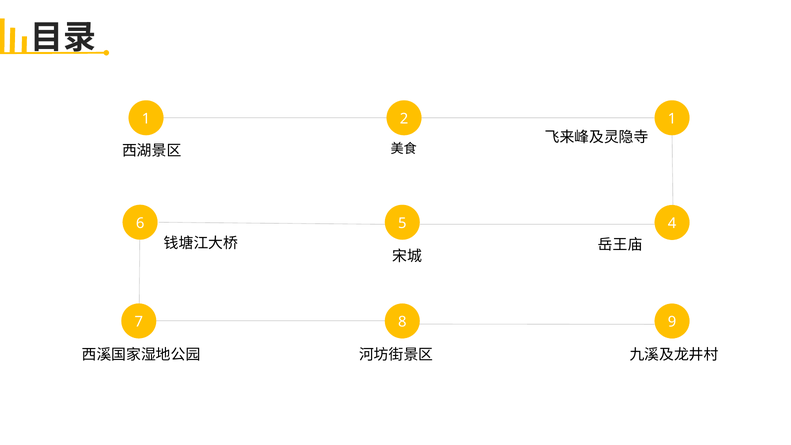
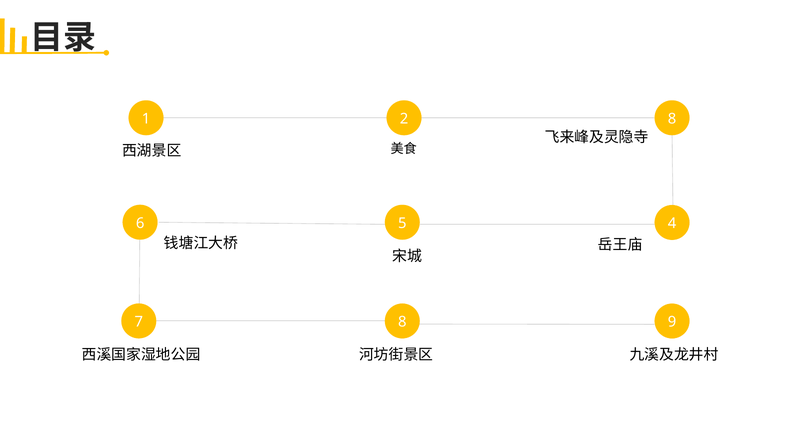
2 1: 1 -> 8
